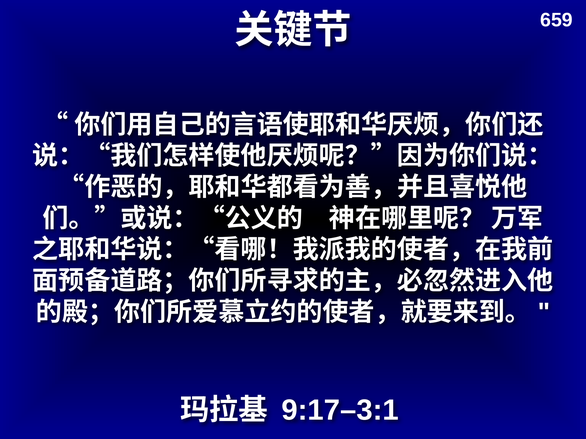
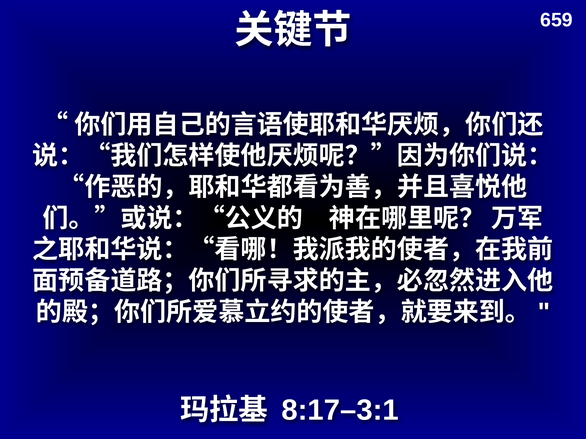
9:17–3:1: 9:17–3:1 -> 8:17–3:1
